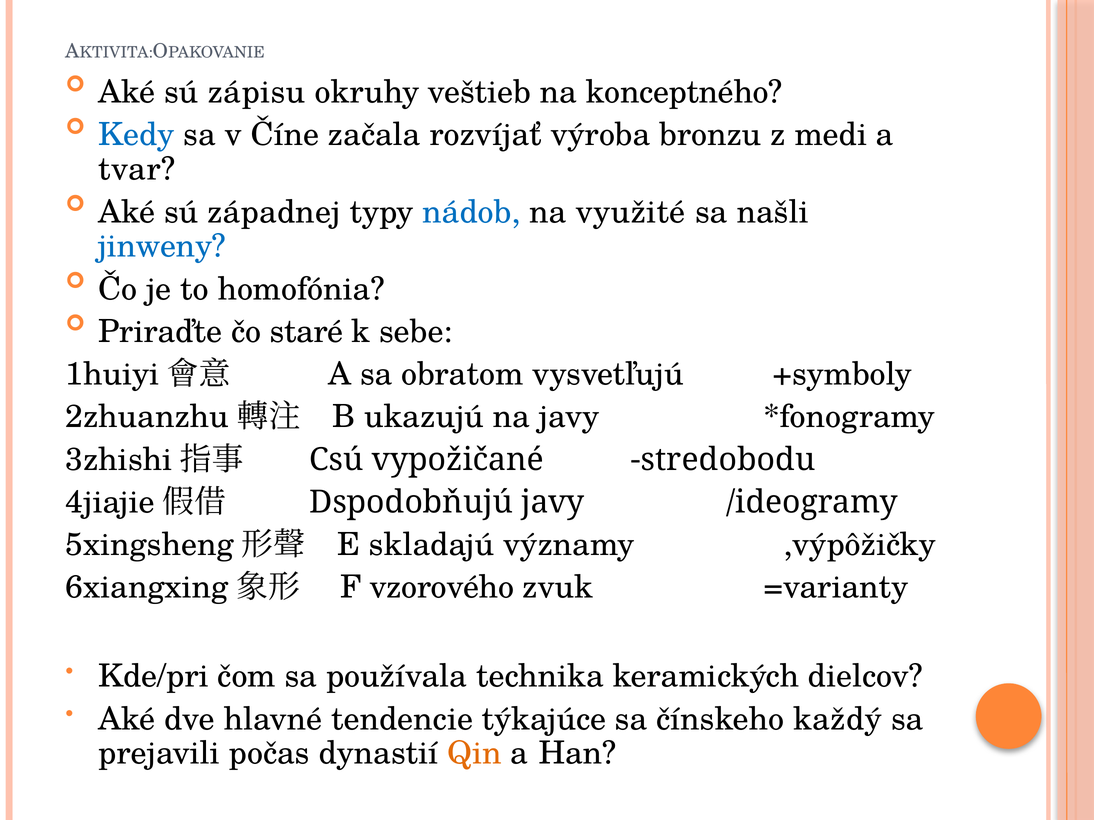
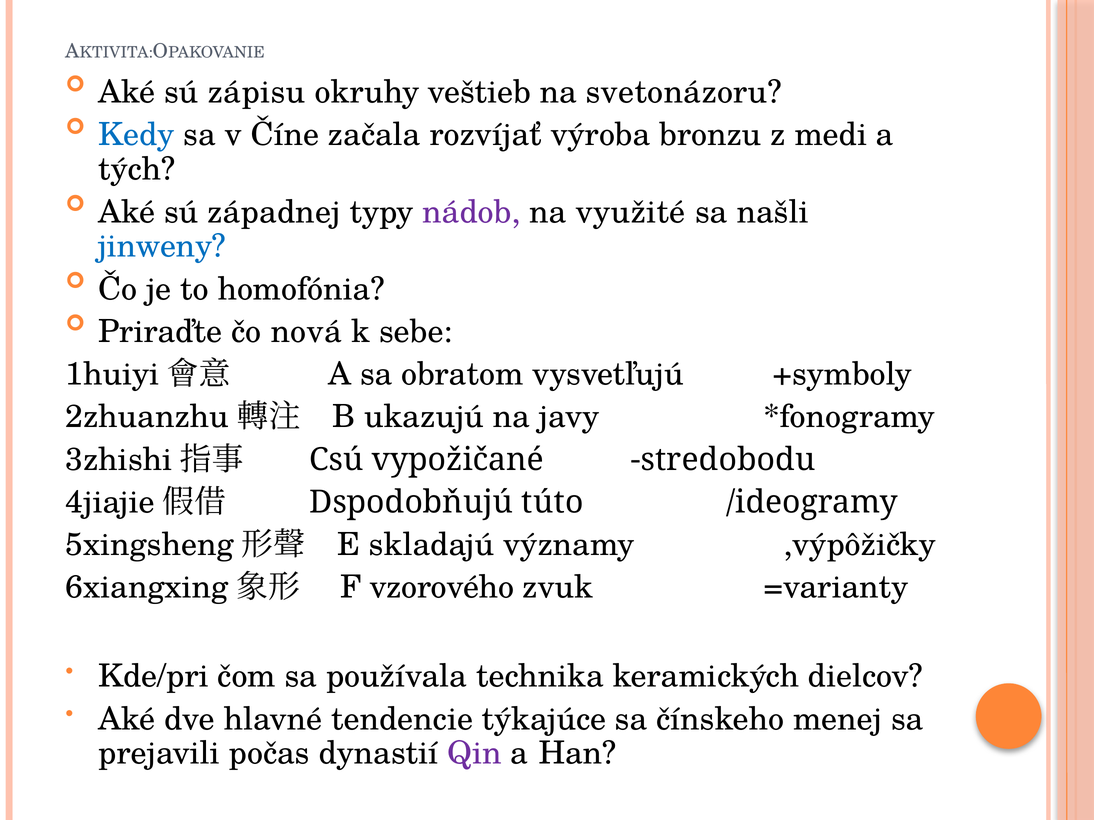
konceptného: konceptného -> svetonázoru
tvar: tvar -> tých
nádob colour: blue -> purple
staré: staré -> nová
Dspodobňujú javy: javy -> túto
každý: každý -> menej
Qin colour: orange -> purple
